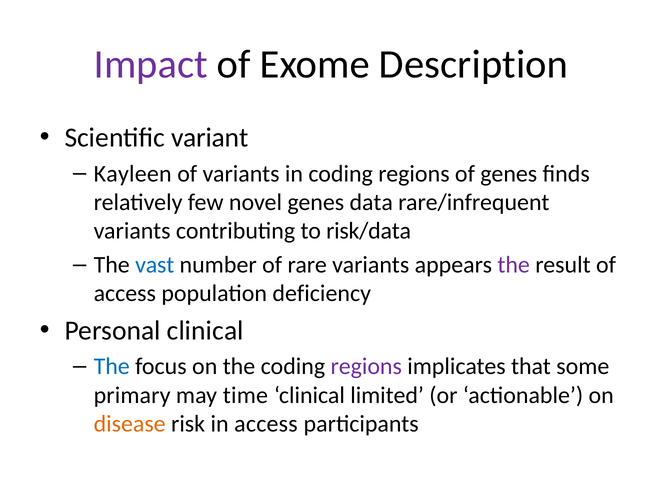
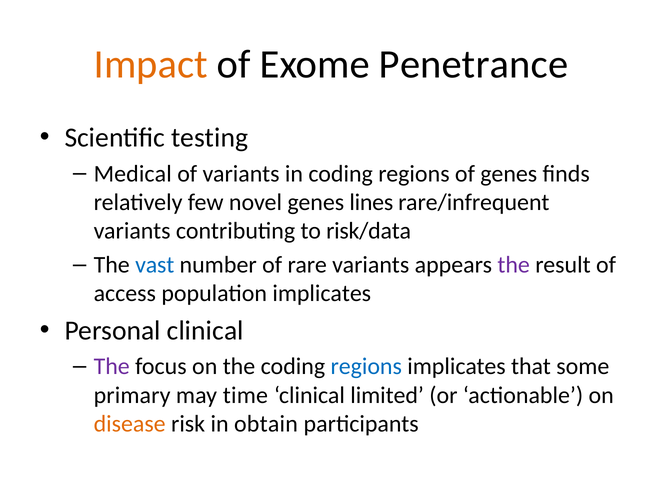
Impact colour: purple -> orange
Description: Description -> Penetrance
variant: variant -> testing
Kayleen: Kayleen -> Medical
data: data -> lines
population deficiency: deficiency -> implicates
The at (112, 367) colour: blue -> purple
regions at (366, 367) colour: purple -> blue
in access: access -> obtain
